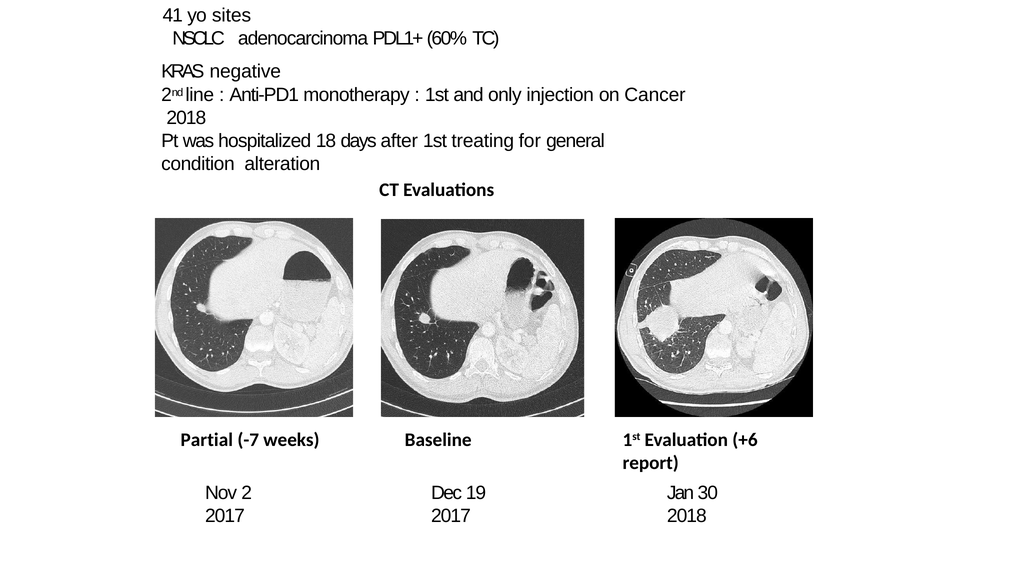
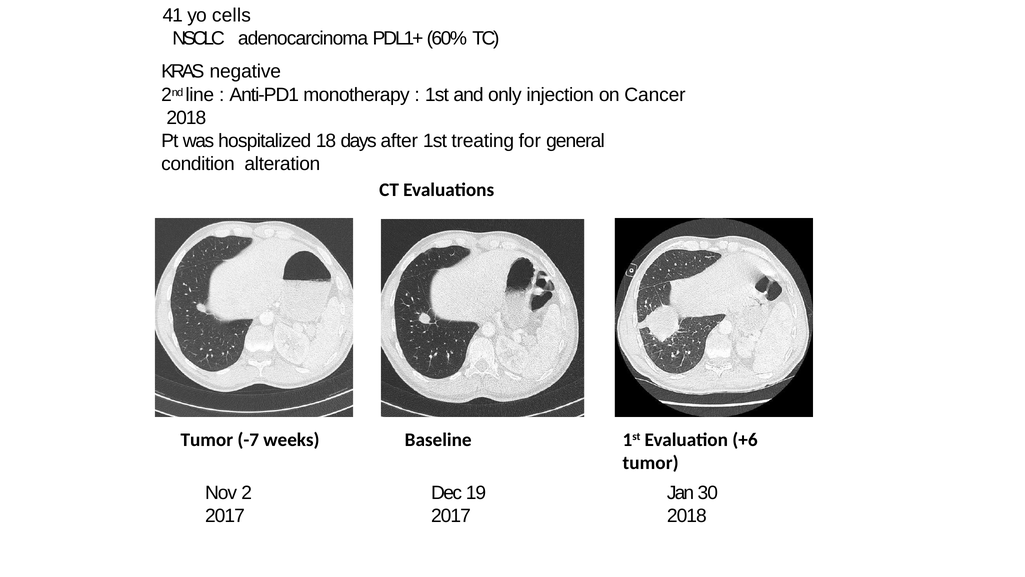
sites: sites -> cells
Partial at (207, 439): Partial -> Tumor
report at (651, 463): report -> tumor
